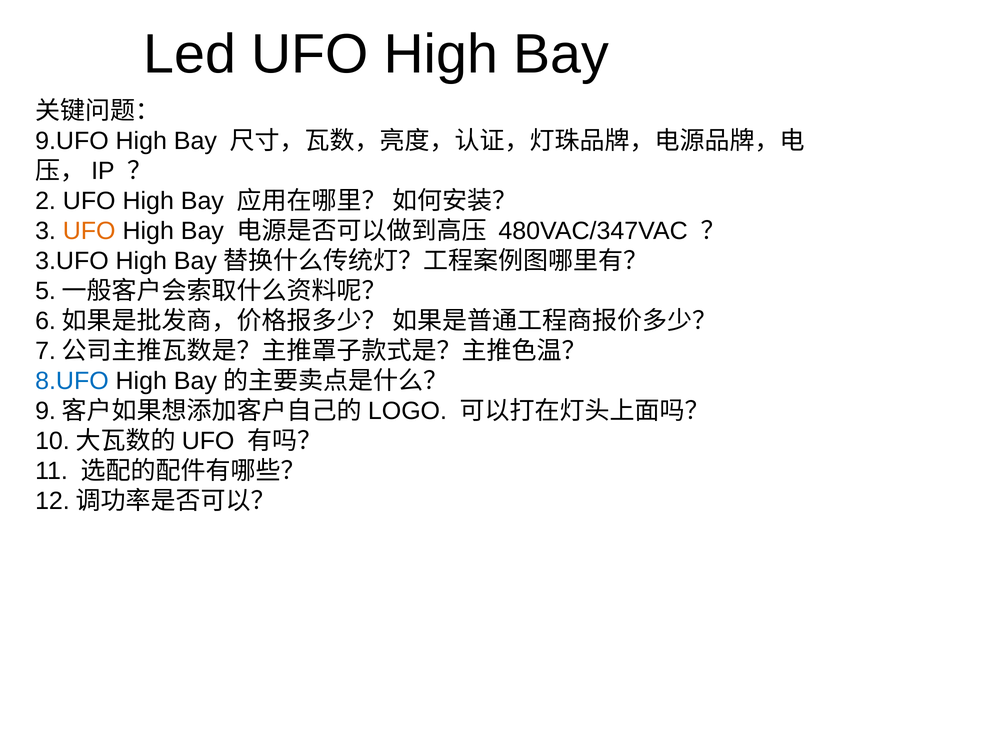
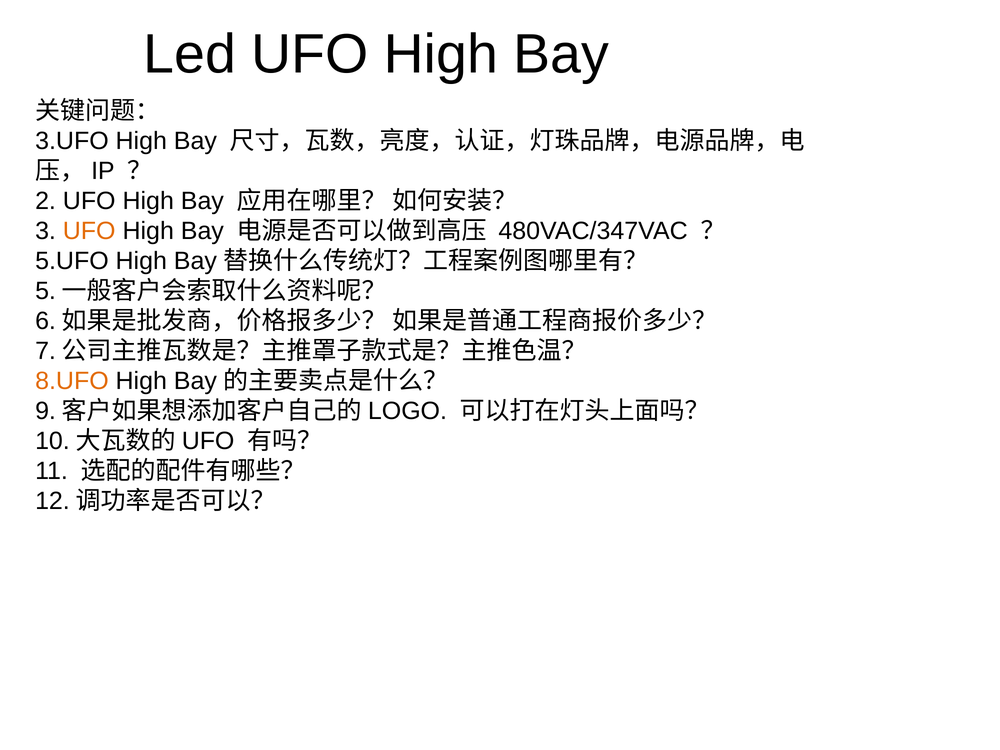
9.UFO: 9.UFO -> 3.UFO
3.UFO: 3.UFO -> 5.UFO
8.UFO colour: blue -> orange
